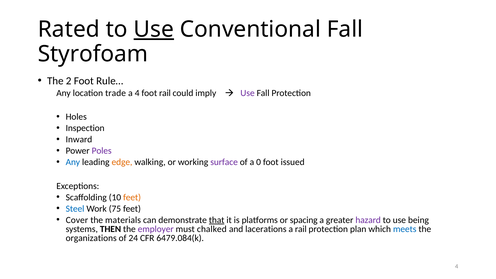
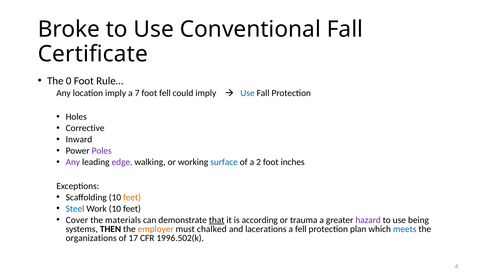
Rated: Rated -> Broke
Use at (154, 29) underline: present -> none
Styrofoam: Styrofoam -> Certificate
2: 2 -> 0
location trade: trade -> imply
a 4: 4 -> 7
foot rail: rail -> fell
Use at (248, 93) colour: purple -> blue
Inspection: Inspection -> Corrective
Any at (73, 162) colour: blue -> purple
edge colour: orange -> purple
surface colour: purple -> blue
0: 0 -> 2
issued: issued -> inches
Work 75: 75 -> 10
platforms: platforms -> according
spacing: spacing -> trauma
employer colour: purple -> orange
a rail: rail -> fell
24: 24 -> 17
6479.084(k: 6479.084(k -> 1996.502(k
